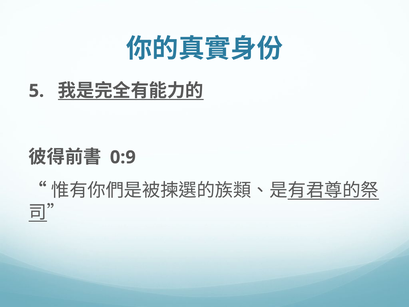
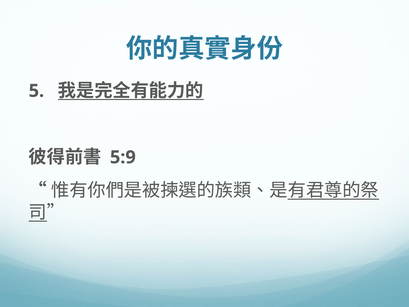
0:9: 0:9 -> 5:9
